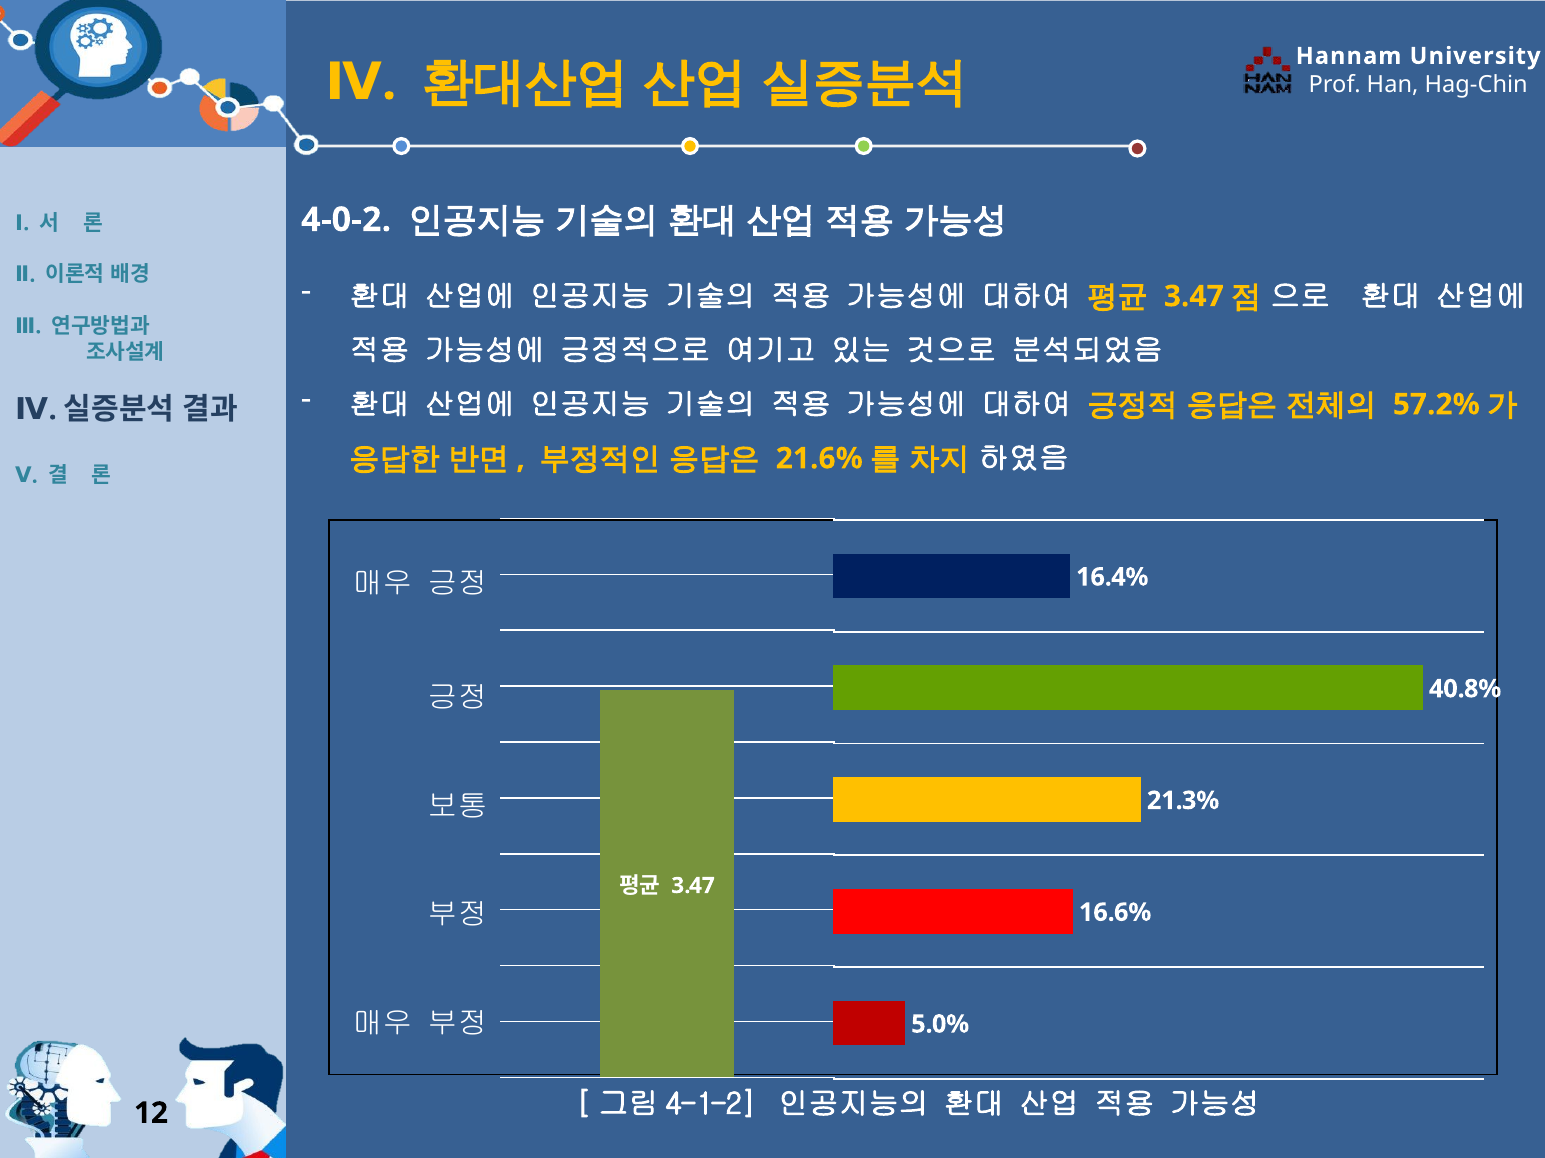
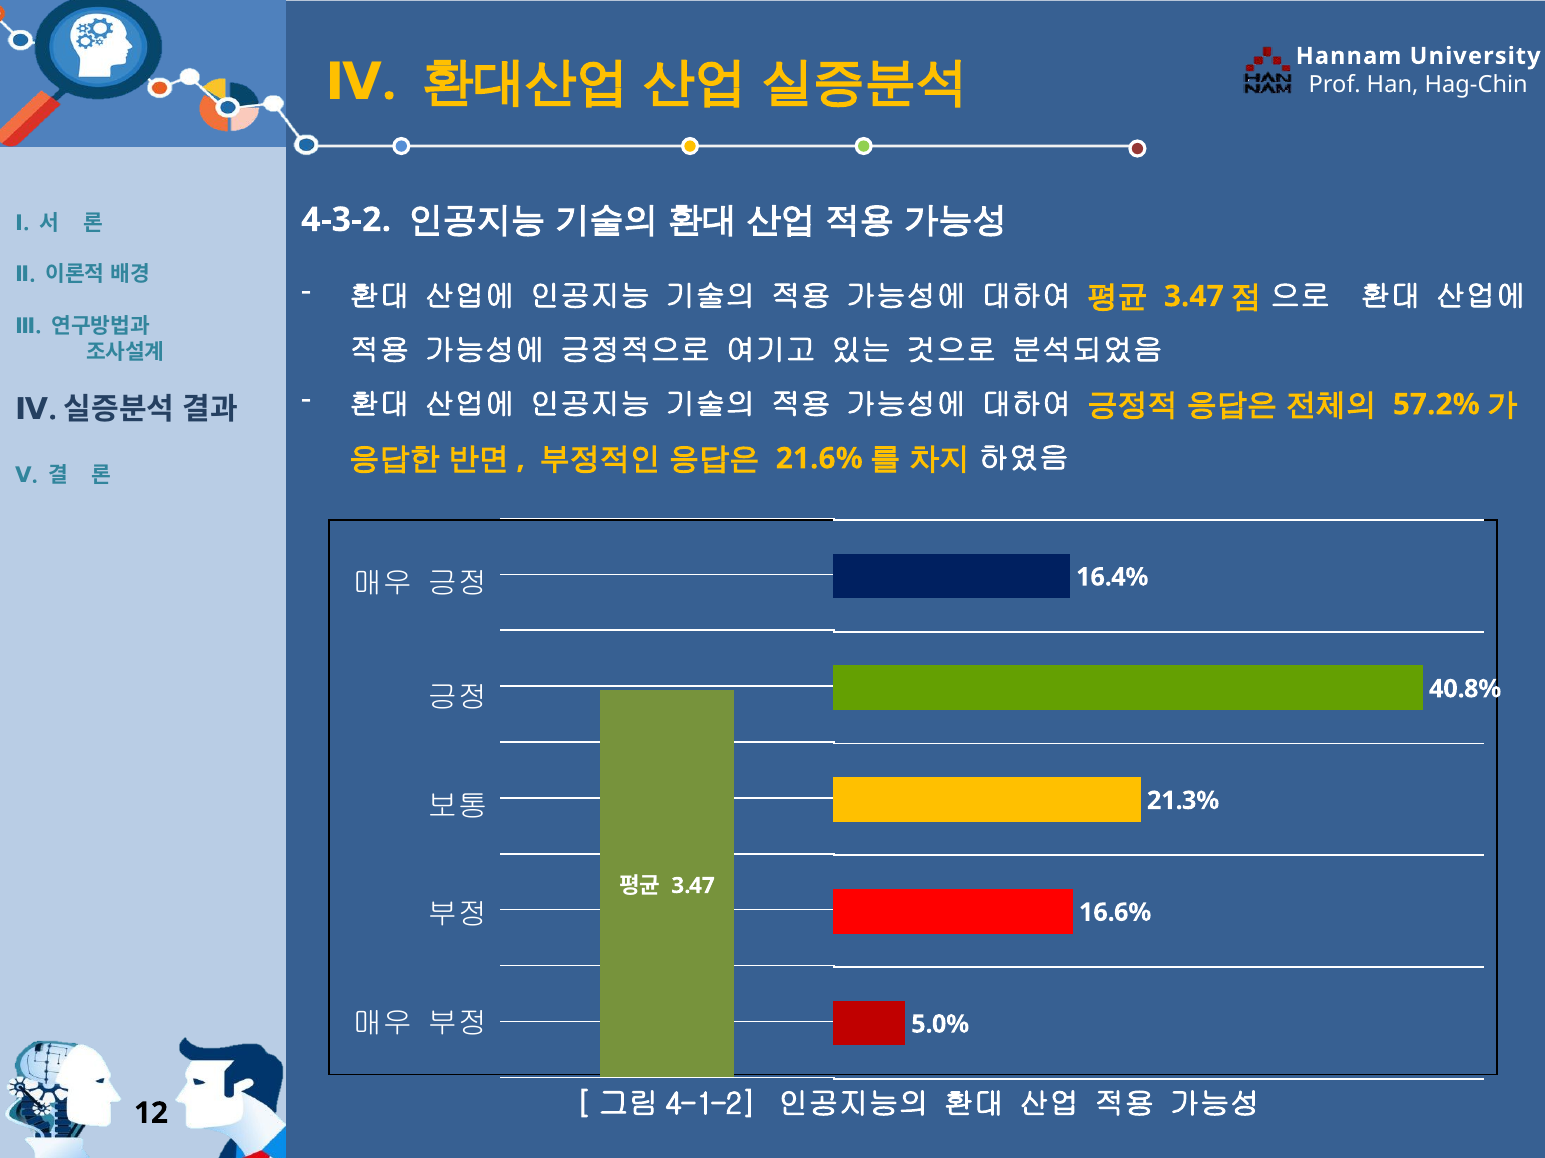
4-0-2: 4-0-2 -> 4-3-2
